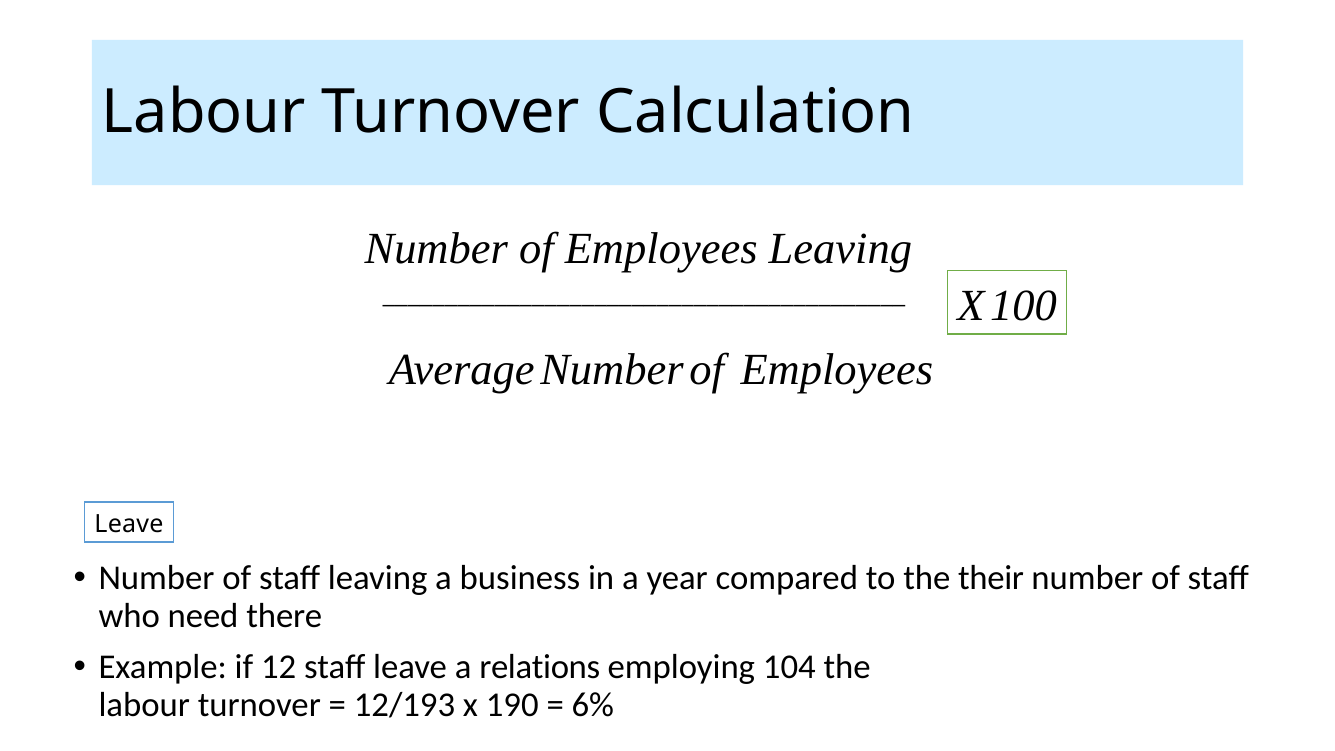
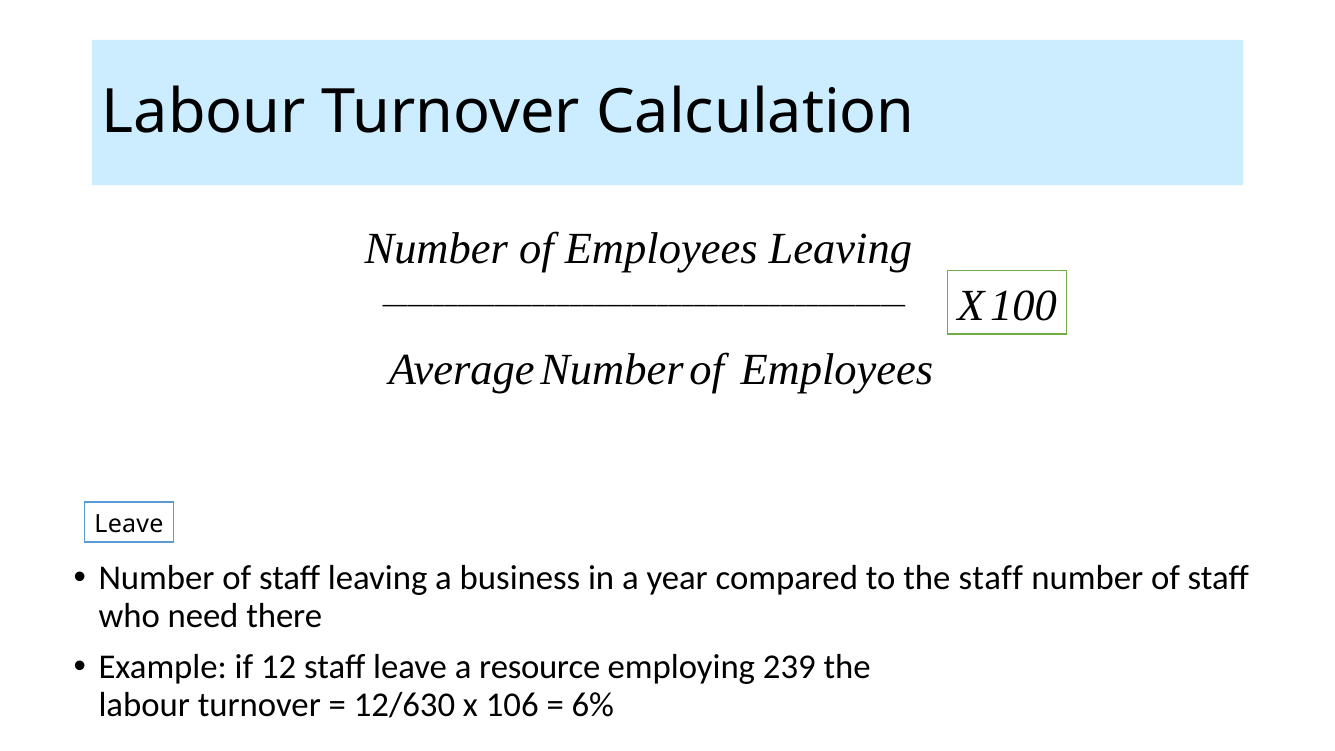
the their: their -> staff
relations: relations -> resource
104: 104 -> 239
12/193: 12/193 -> 12/630
190: 190 -> 106
